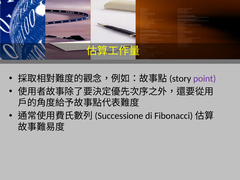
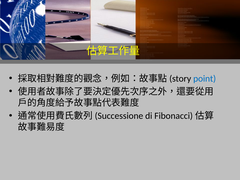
point colour: purple -> blue
